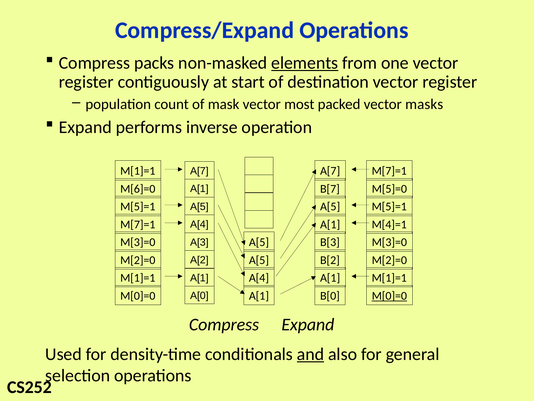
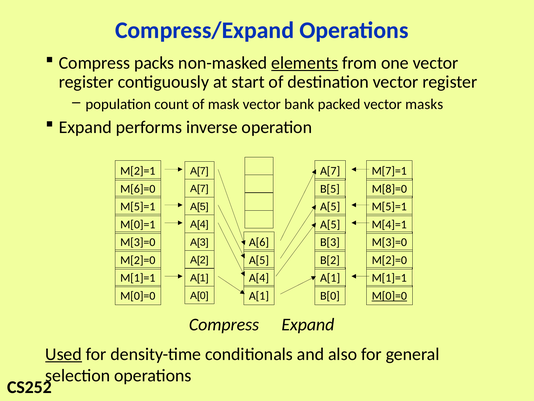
most: most -> bank
M[1]=1 at (138, 171): M[1]=1 -> M[2]=1
A[1 at (199, 189): A[1 -> A[7
B[7: B[7 -> B[5
M[5]=0: M[5]=0 -> M[8]=0
M[7]=1 at (138, 224): M[7]=1 -> M[0]=1
A[1 at (330, 224): A[1 -> A[5
A[5 at (259, 242): A[5 -> A[6
Used underline: none -> present
and underline: present -> none
